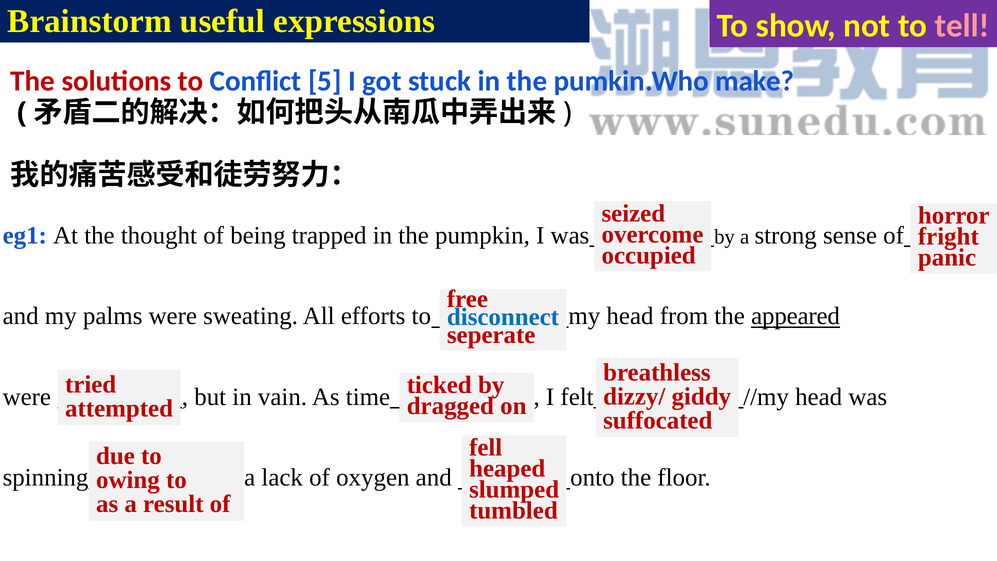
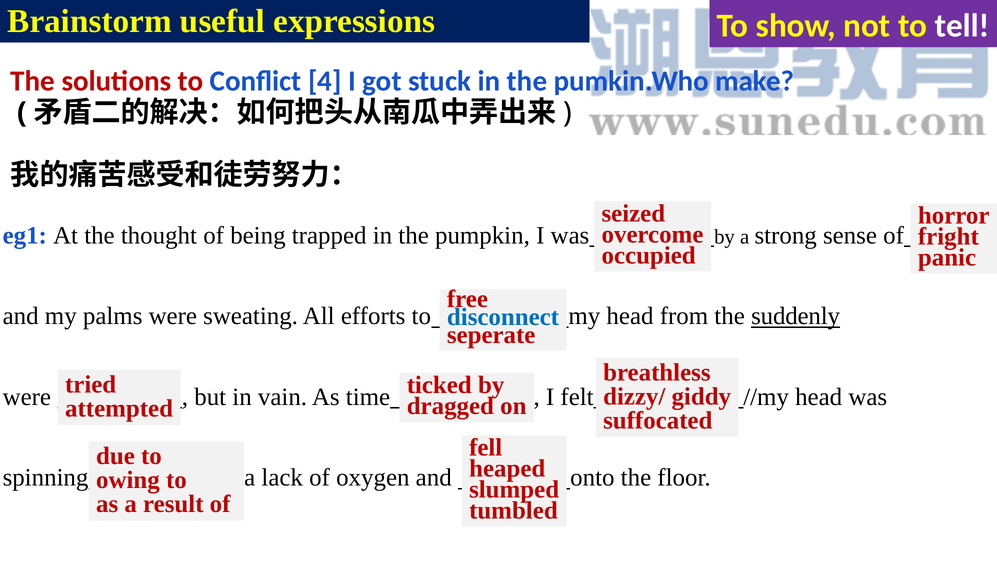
tell colour: pink -> white
5: 5 -> 4
appeared: appeared -> suddenly
